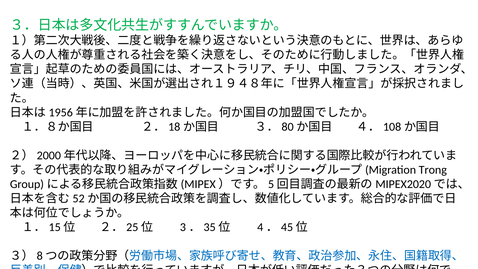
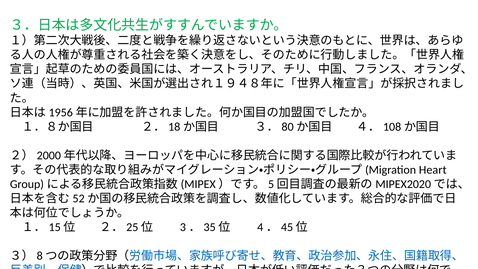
Trong: Trong -> Heart
